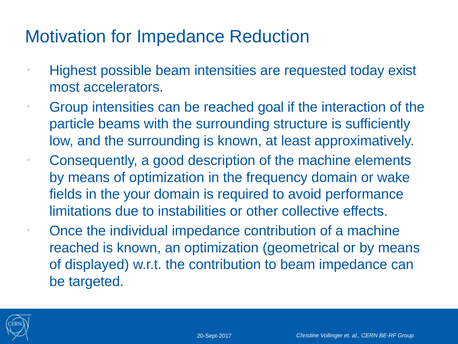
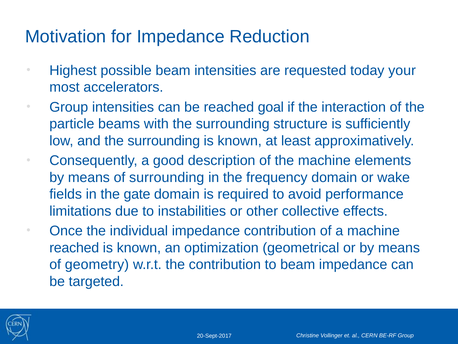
exist: exist -> your
of optimization: optimization -> surrounding
your: your -> gate
displayed: displayed -> geometry
